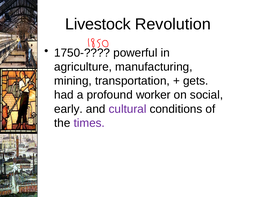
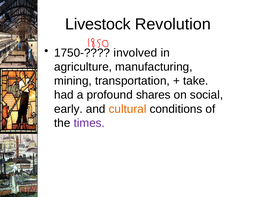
powerful: powerful -> involved
gets: gets -> take
worker: worker -> shares
cultural colour: purple -> orange
